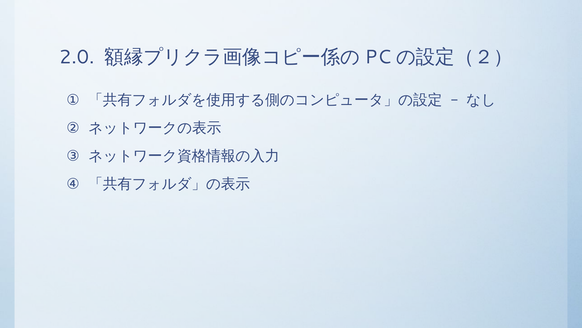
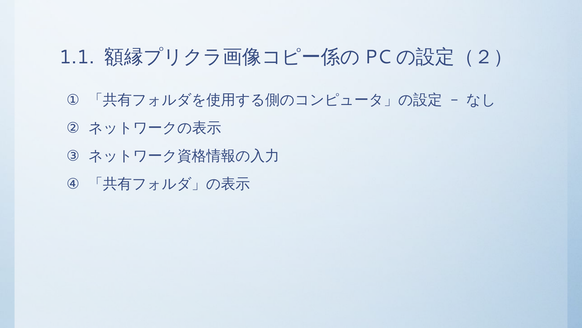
2.0: 2.0 -> 1.1
